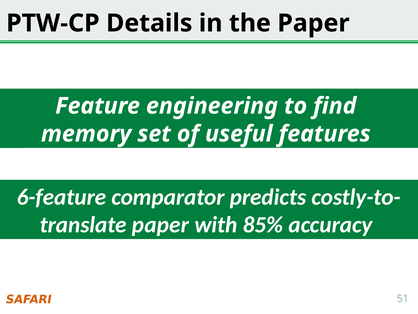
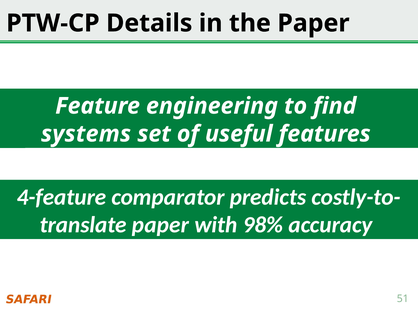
memory: memory -> systems
6-feature: 6-feature -> 4-feature
85%: 85% -> 98%
